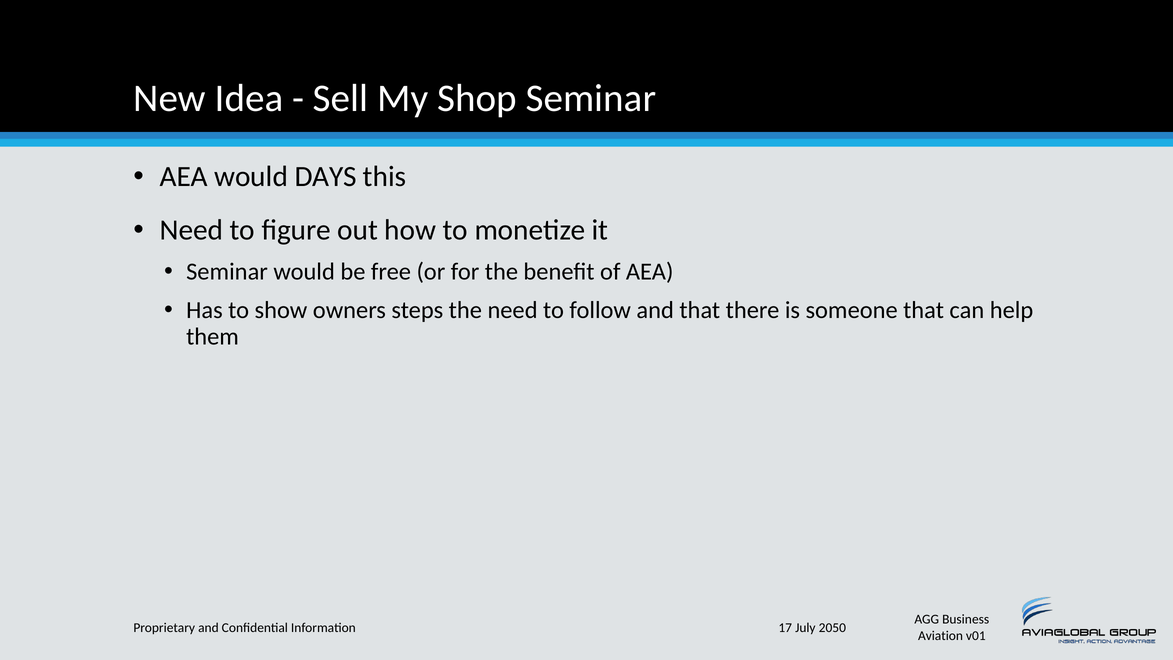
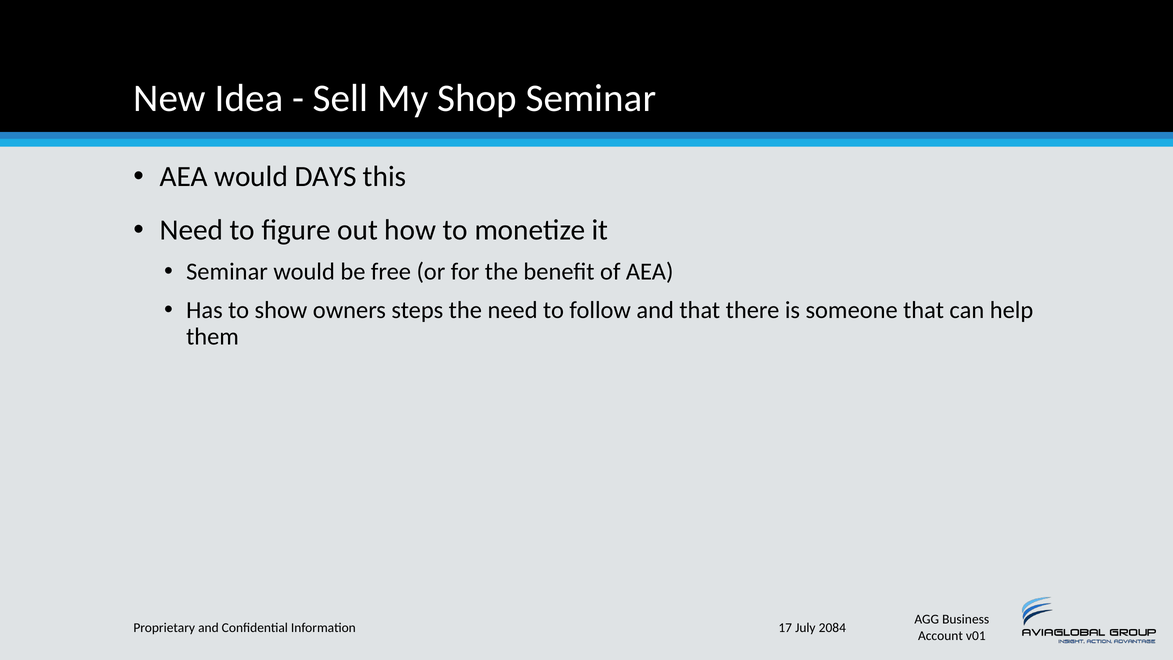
2050: 2050 -> 2084
Aviation: Aviation -> Account
